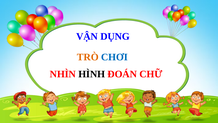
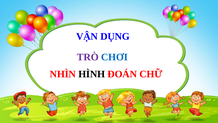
TRÒ colour: orange -> purple
